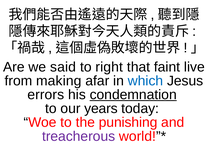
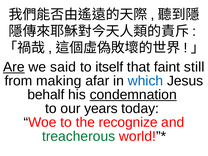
Are underline: none -> present
right: right -> itself
live: live -> still
errors: errors -> behalf
punishing: punishing -> recognize
treacherous colour: purple -> green
